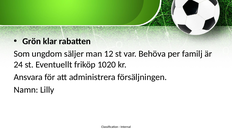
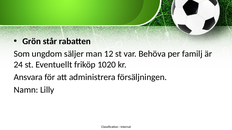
klar: klar -> står
